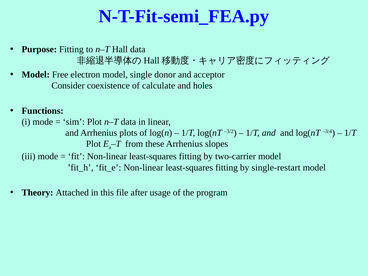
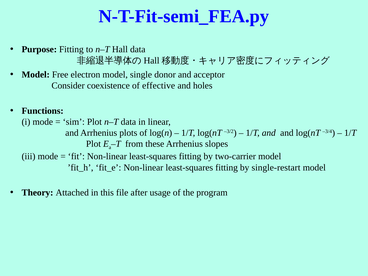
calculate: calculate -> effective
